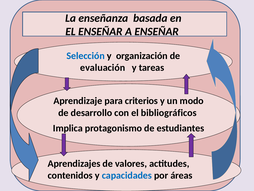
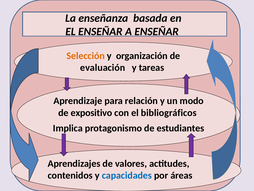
Selección colour: blue -> orange
criterios: criterios -> relación
desarrollo: desarrollo -> expositivo
